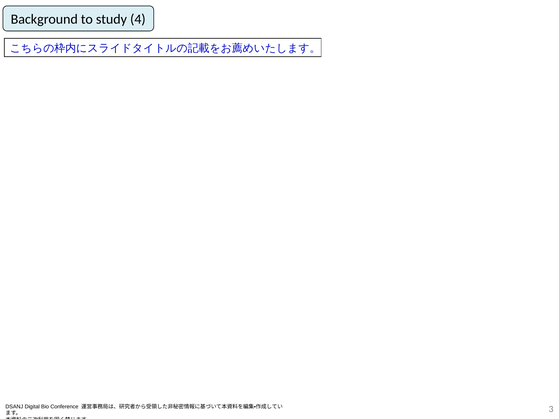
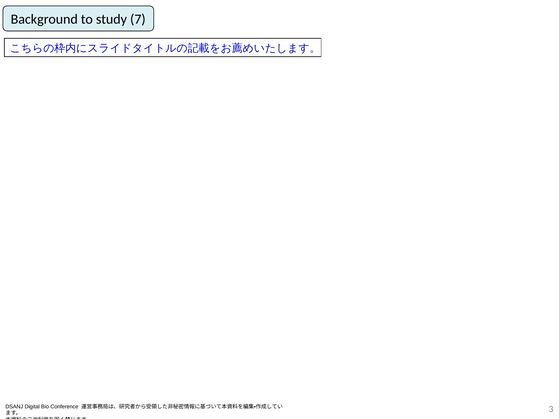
4: 4 -> 7
